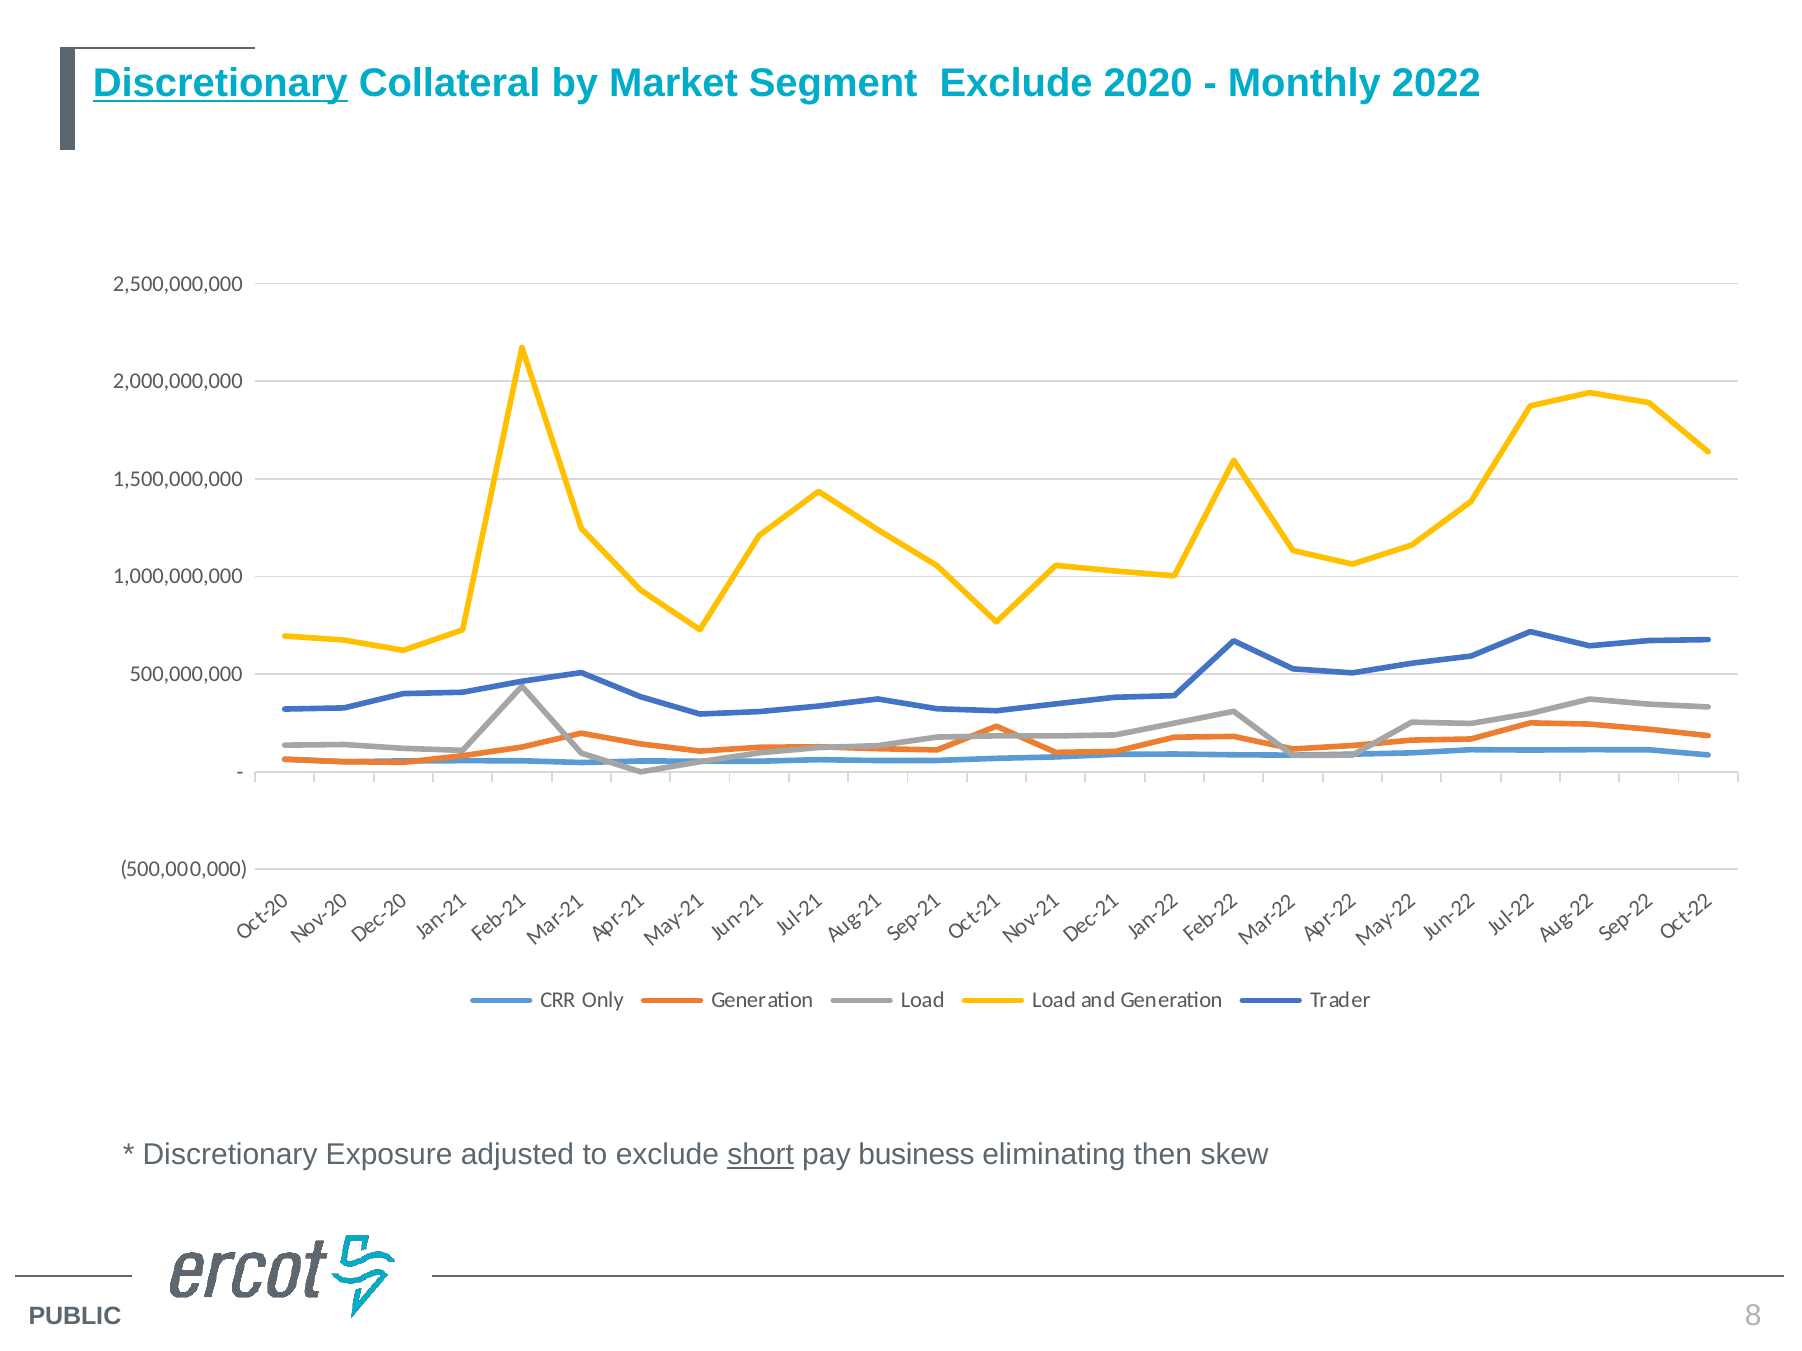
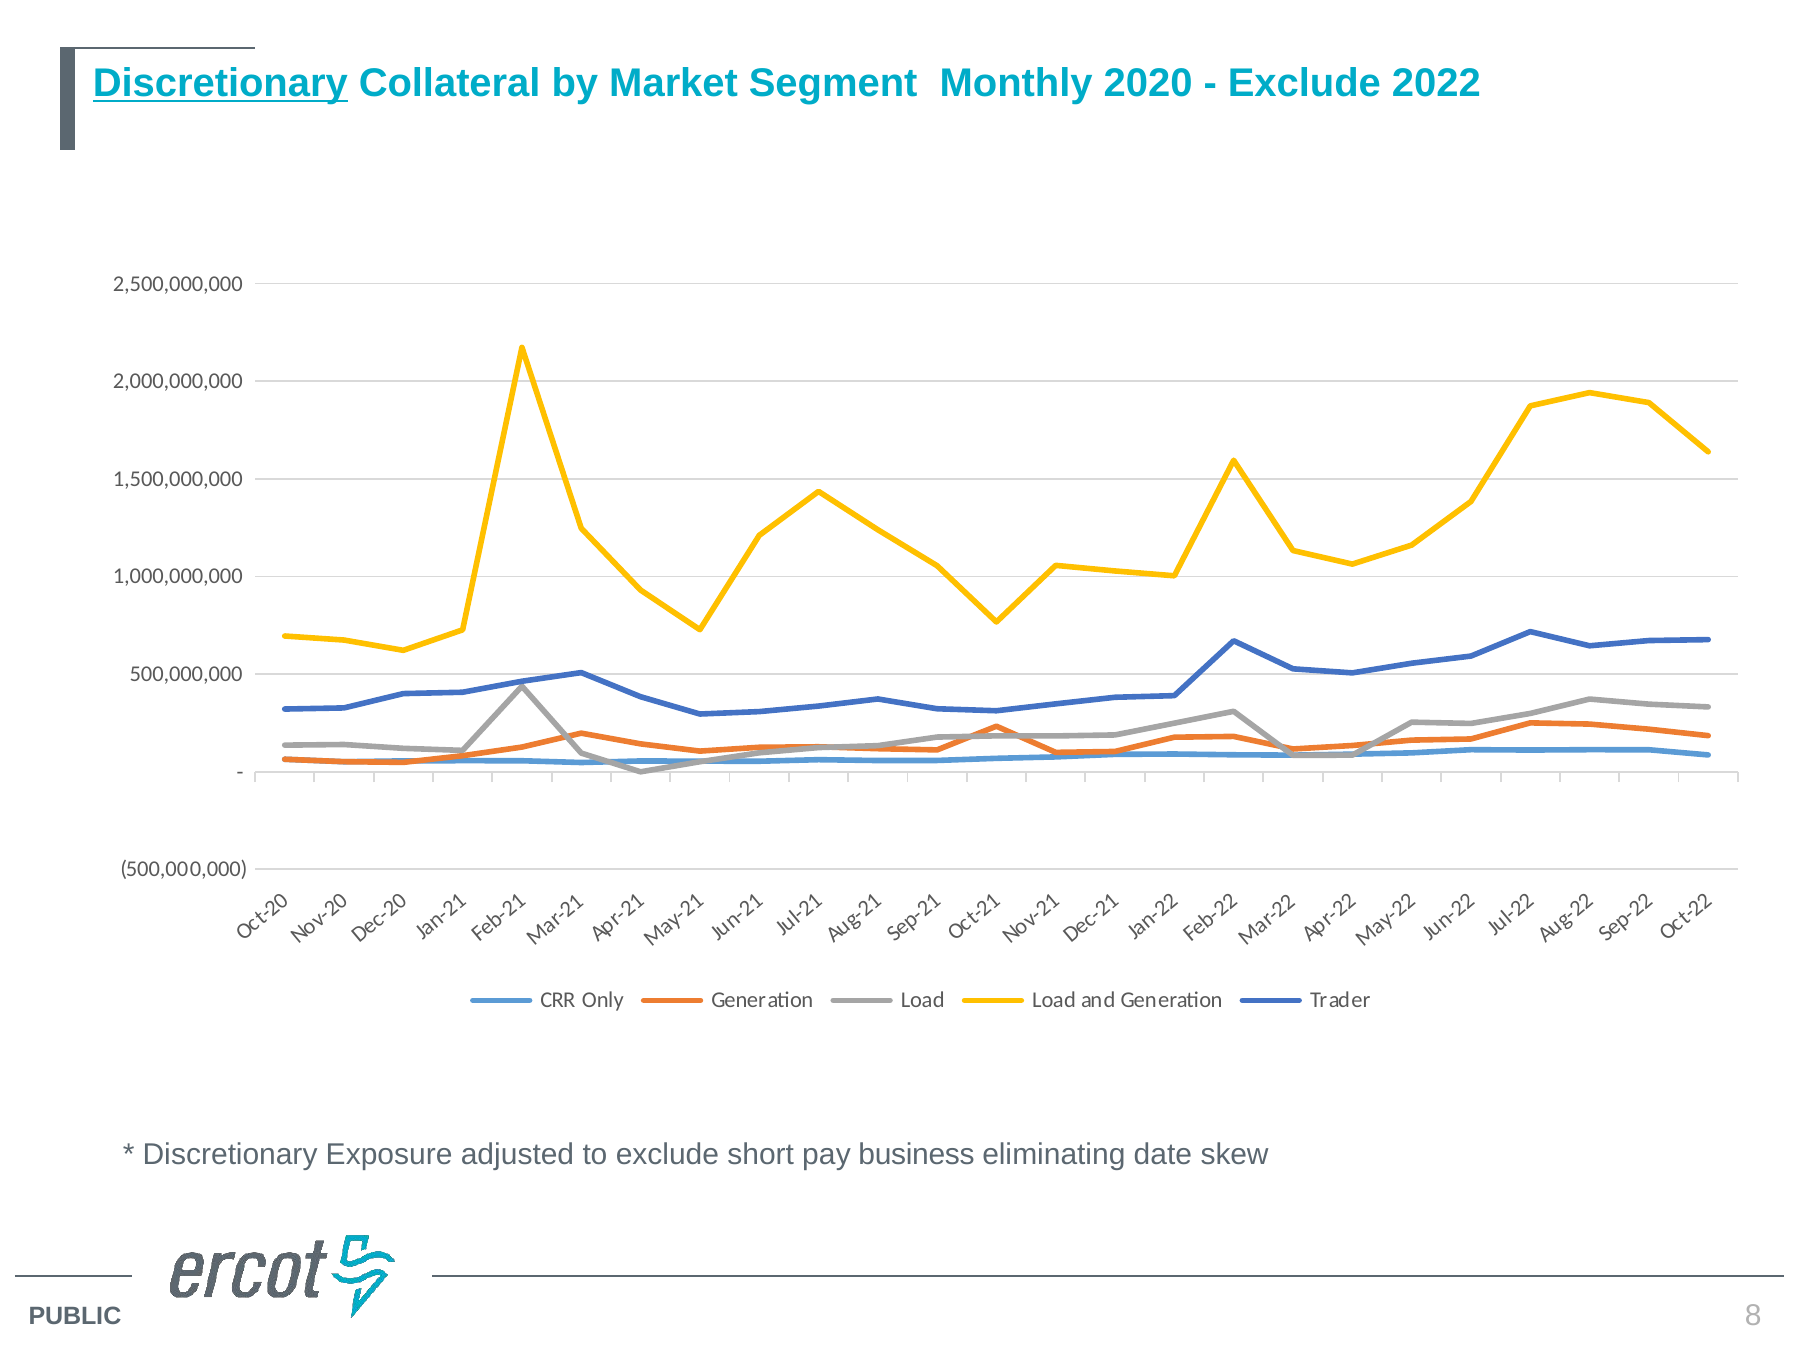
Segment Exclude: Exclude -> Monthly
Monthly at (1304, 84): Monthly -> Exclude
short underline: present -> none
then: then -> date
